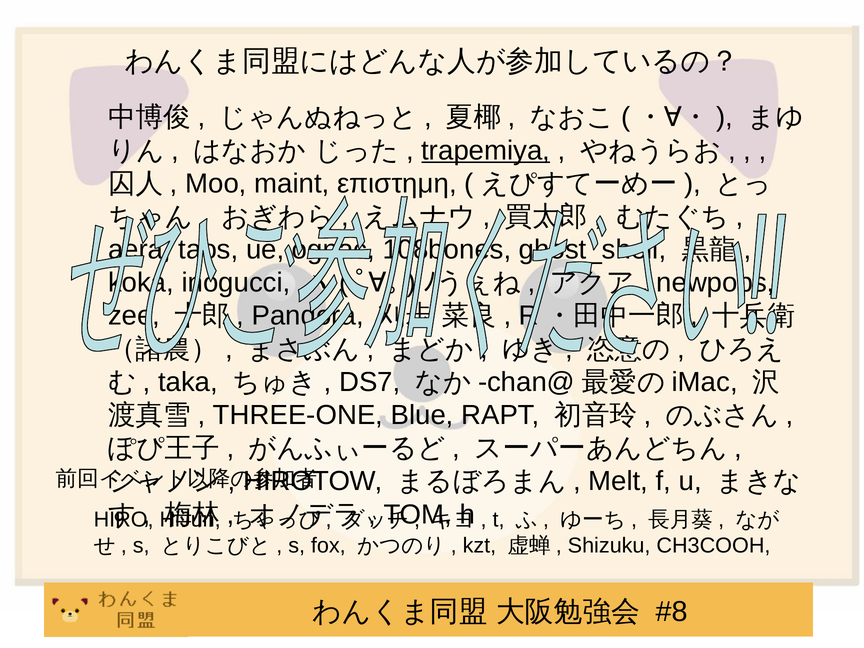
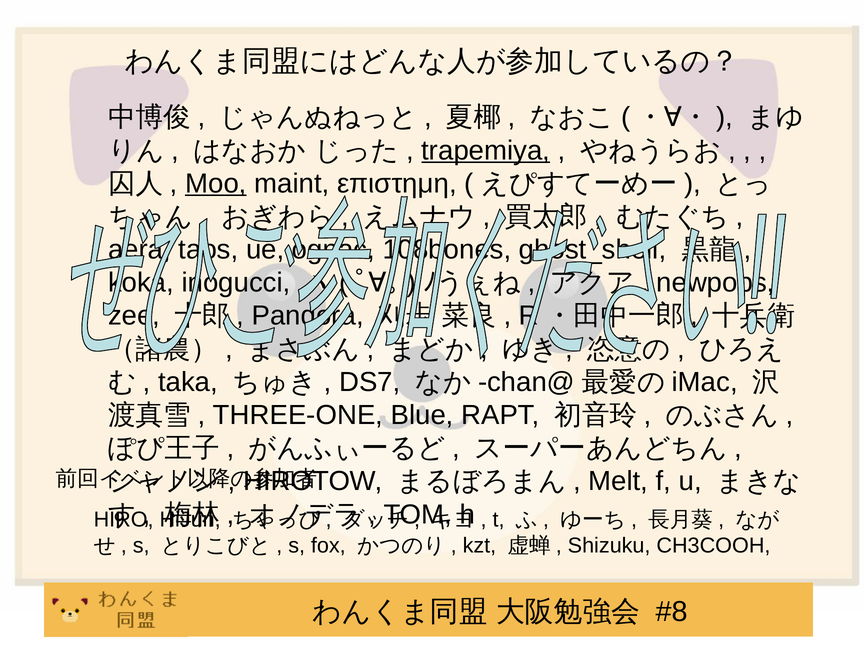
Moo underline: none -> present
